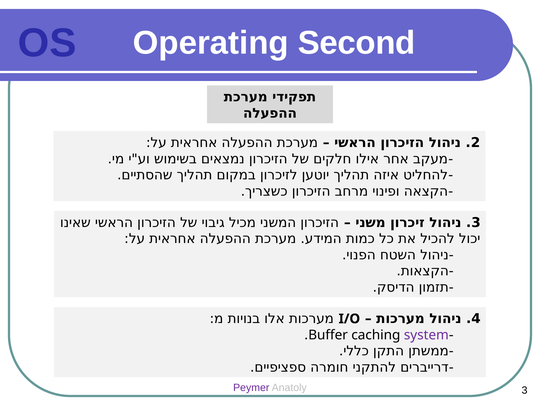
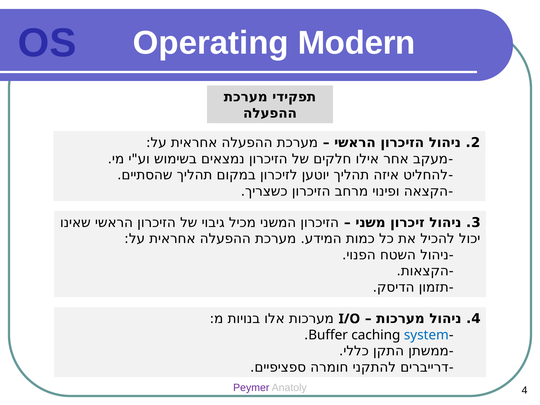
Second: Second -> Modern
system colour: purple -> blue
Anatoly 3: 3 -> 4
